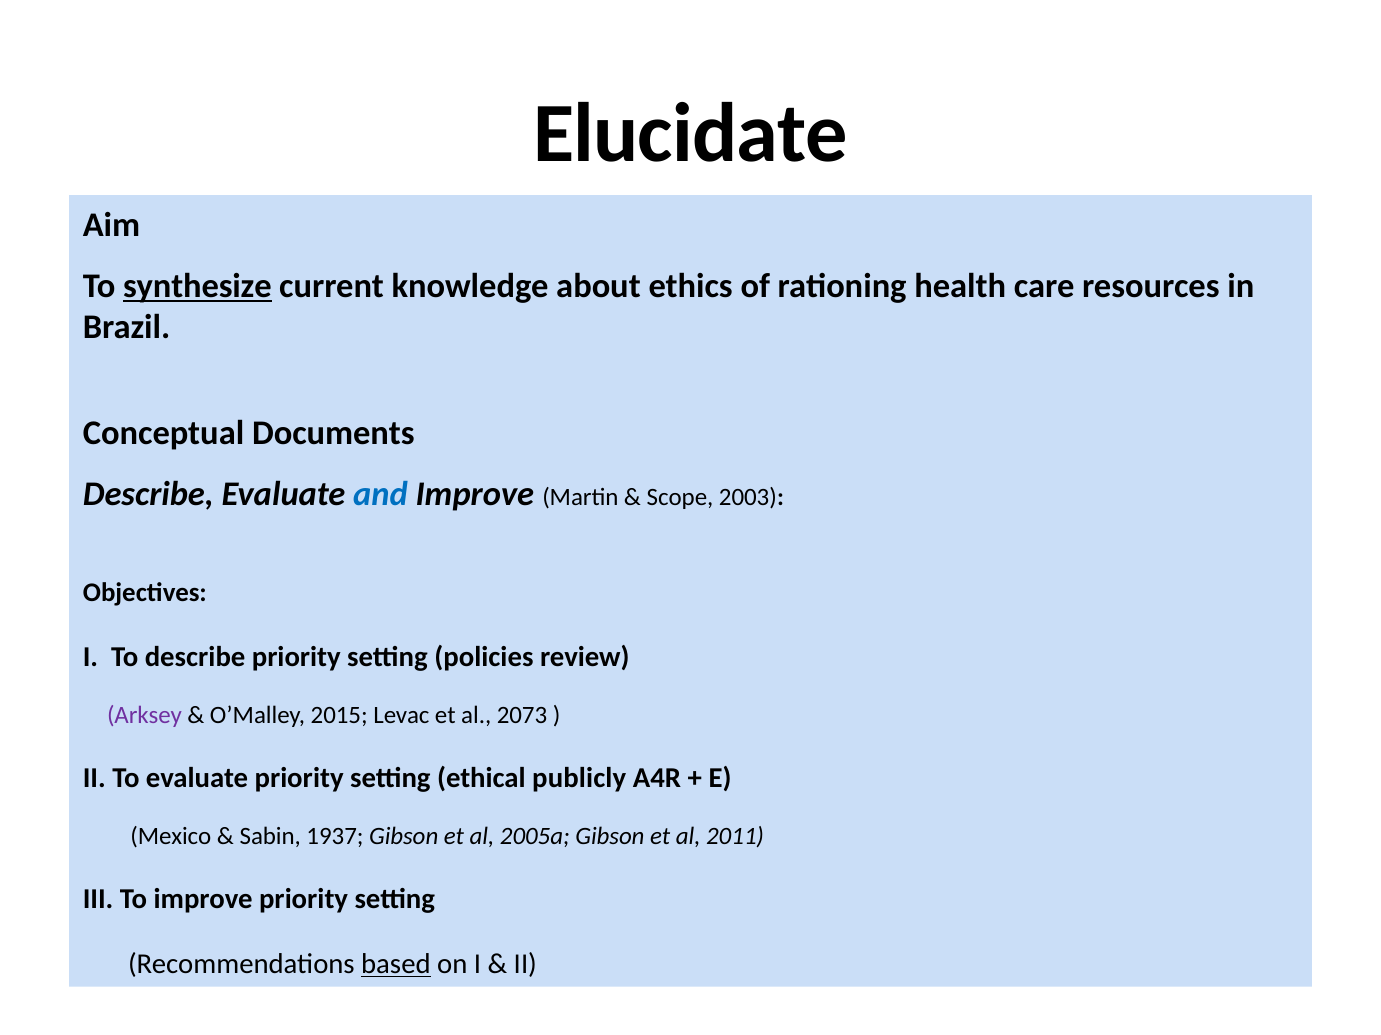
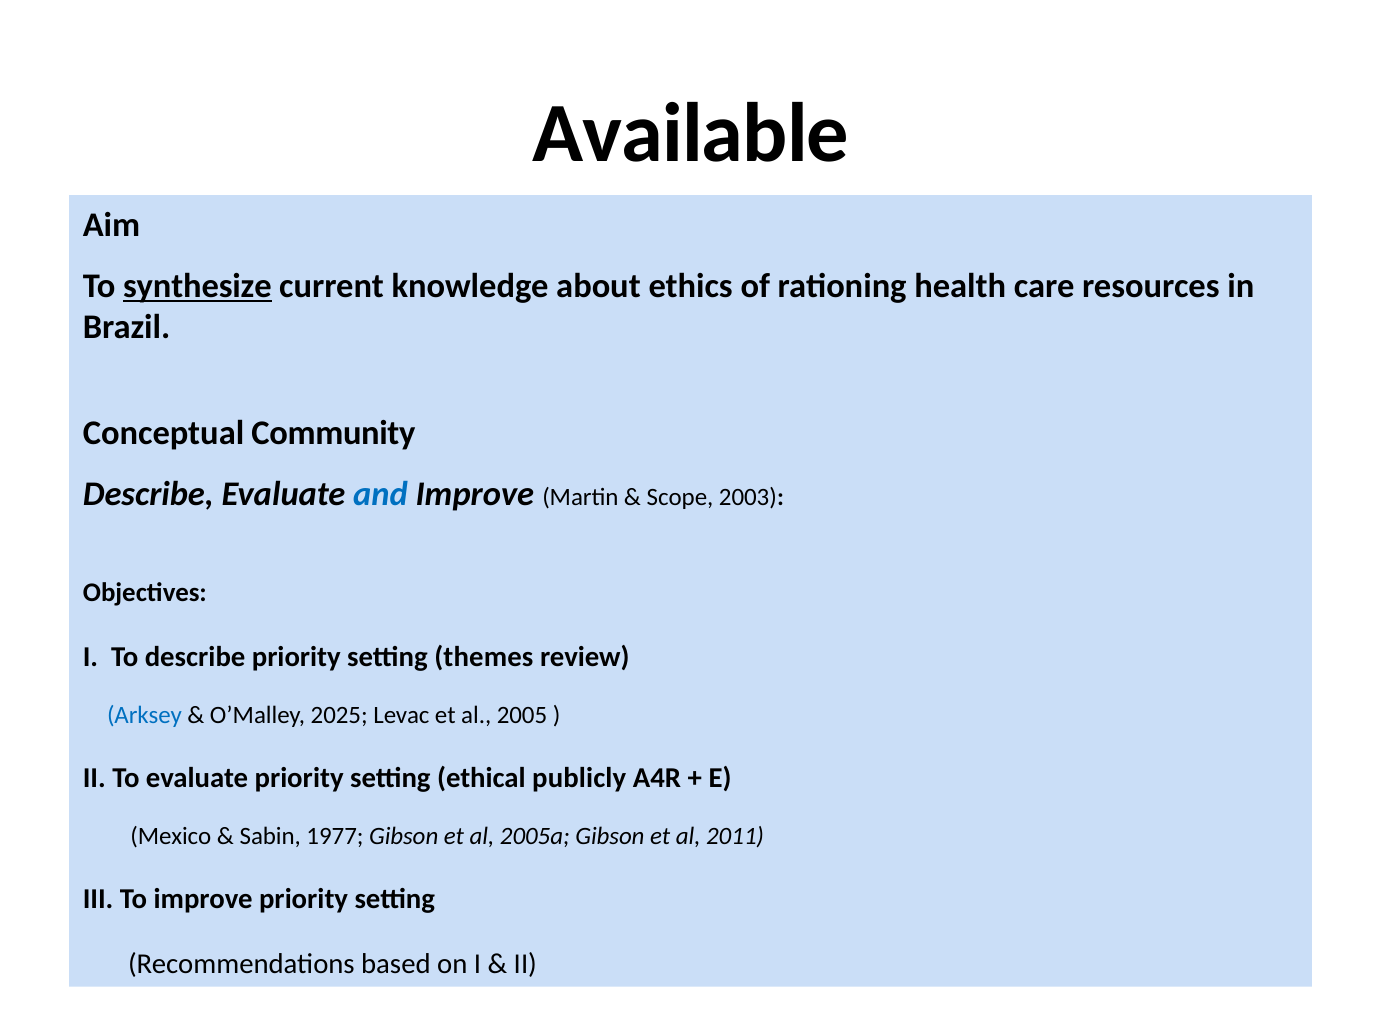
Elucidate: Elucidate -> Available
Documents: Documents -> Community
policies: policies -> themes
Arksey colour: purple -> blue
2015: 2015 -> 2025
2073: 2073 -> 2005
1937: 1937 -> 1977
based underline: present -> none
